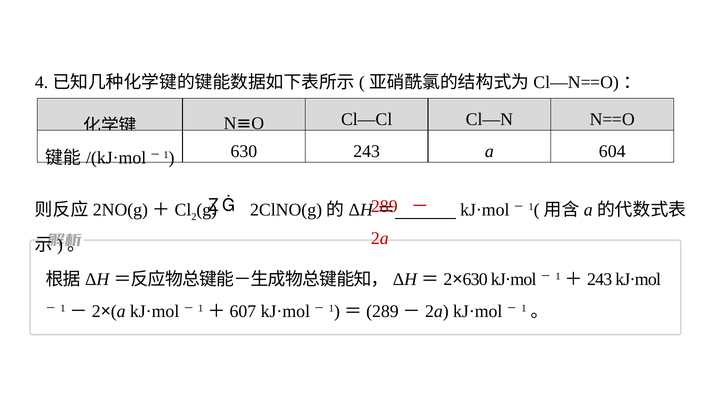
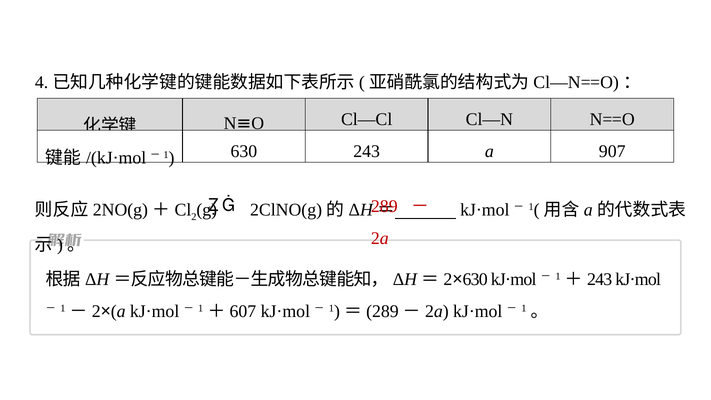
604: 604 -> 907
